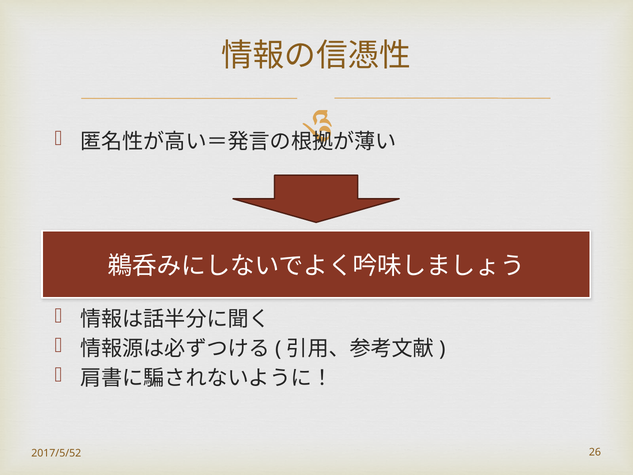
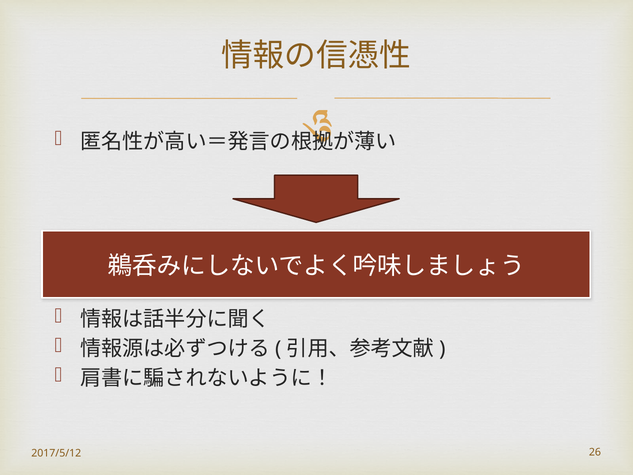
2017/5/52: 2017/5/52 -> 2017/5/12
